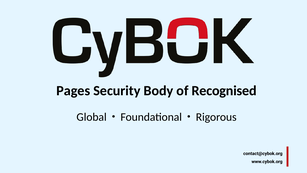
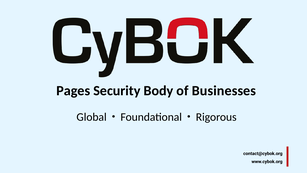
Recognised: Recognised -> Businesses
